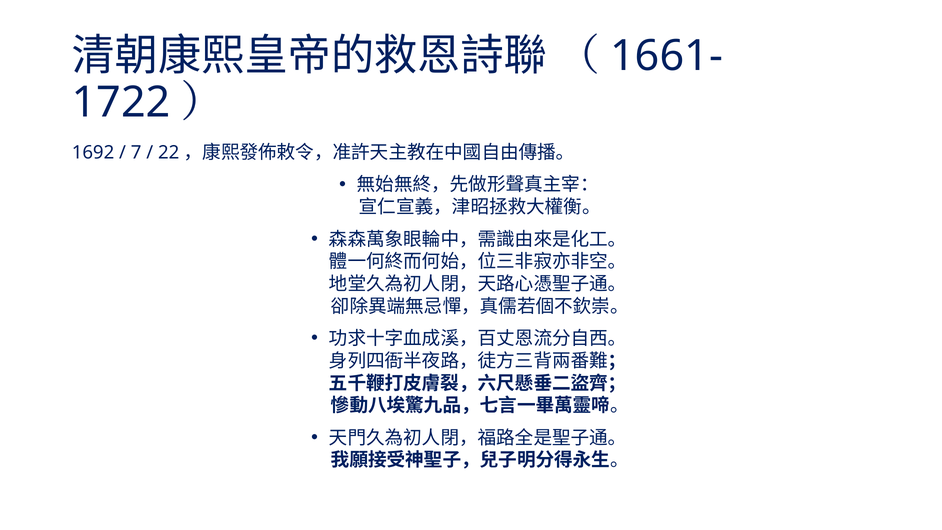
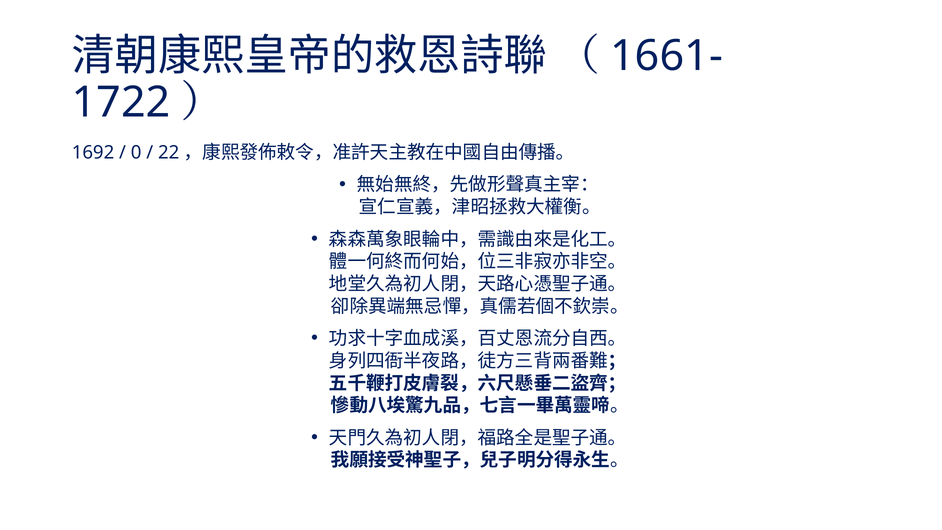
7: 7 -> 0
